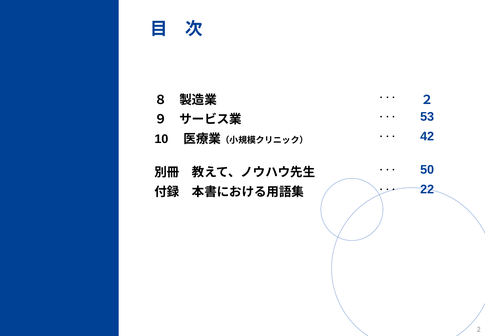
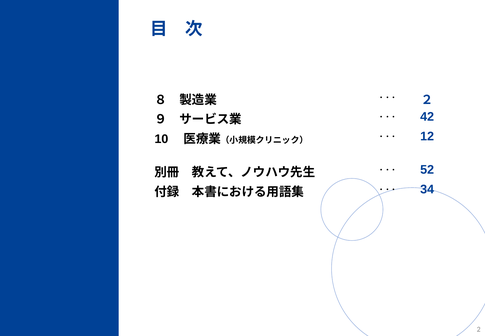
53: 53 -> 42
42: 42 -> 12
50: 50 -> 52
22: 22 -> 34
